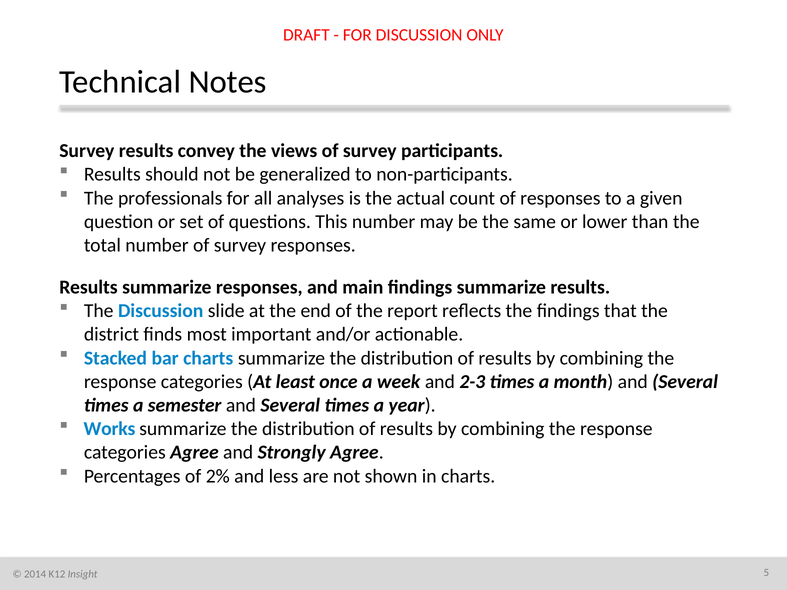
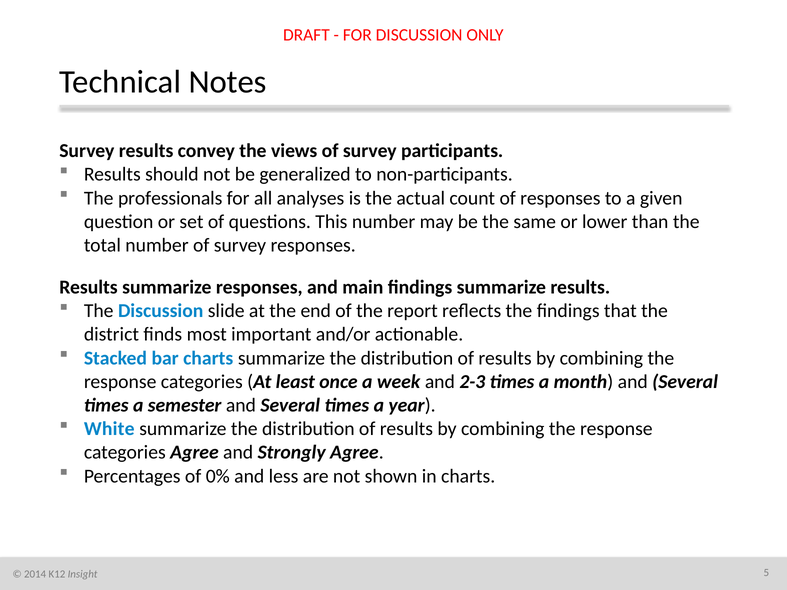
Works: Works -> White
2%: 2% -> 0%
